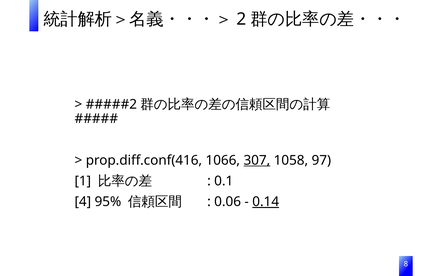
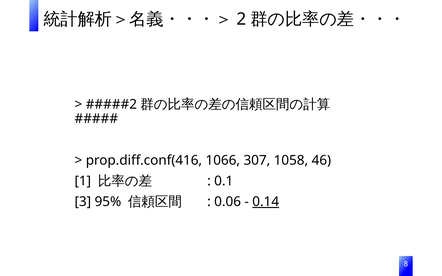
307 underline: present -> none
97: 97 -> 46
4: 4 -> 3
